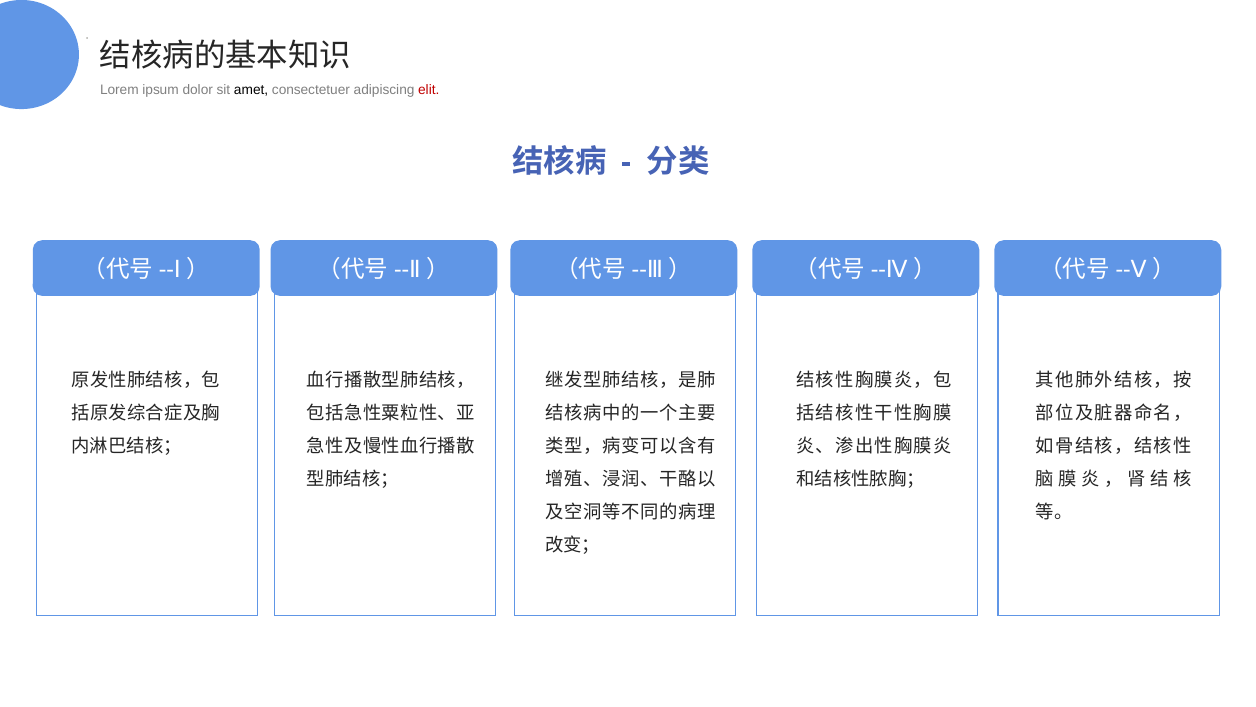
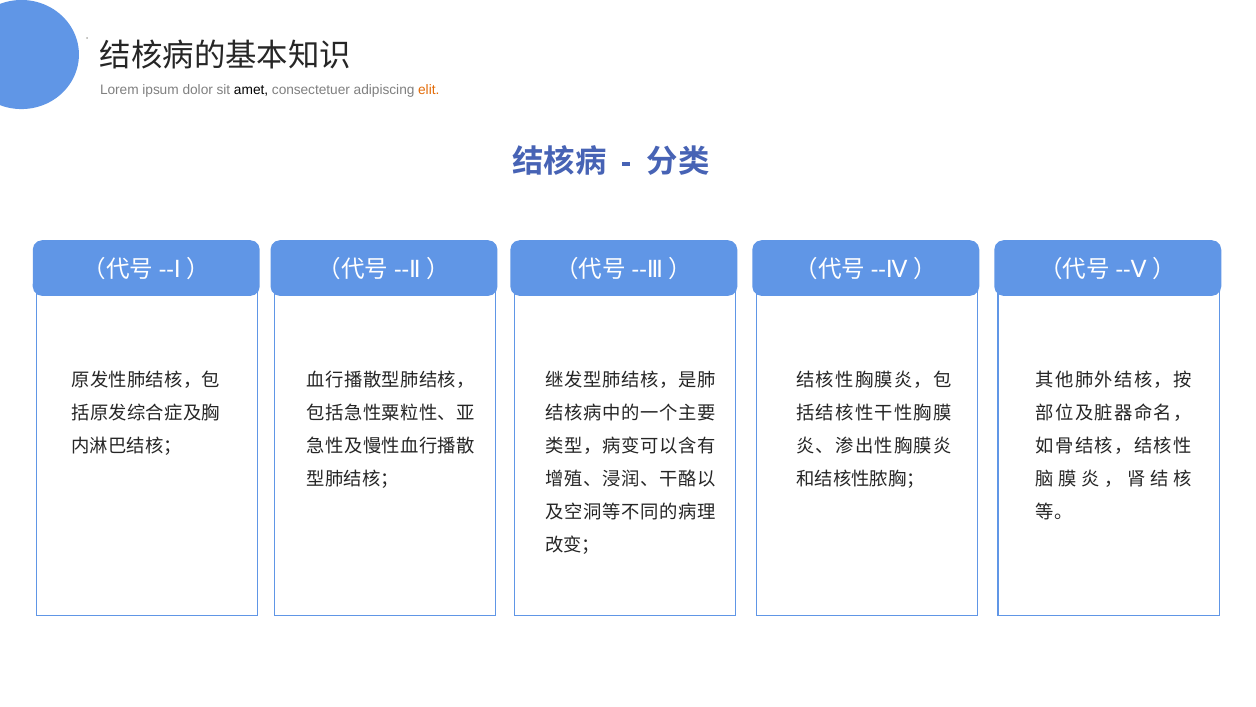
elit colour: red -> orange
